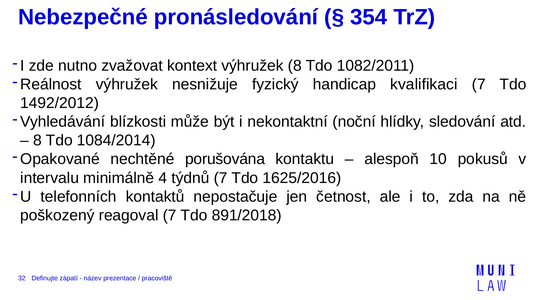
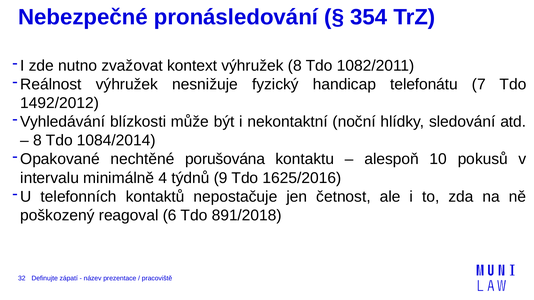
kvalifikaci: kvalifikaci -> telefonátu
týdnů 7: 7 -> 9
reagoval 7: 7 -> 6
